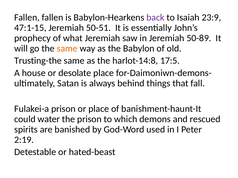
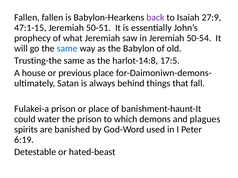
23:9: 23:9 -> 27:9
50-89: 50-89 -> 50-54
same at (67, 49) colour: orange -> blue
desolate: desolate -> previous
rescued: rescued -> plagues
2:19: 2:19 -> 6:19
